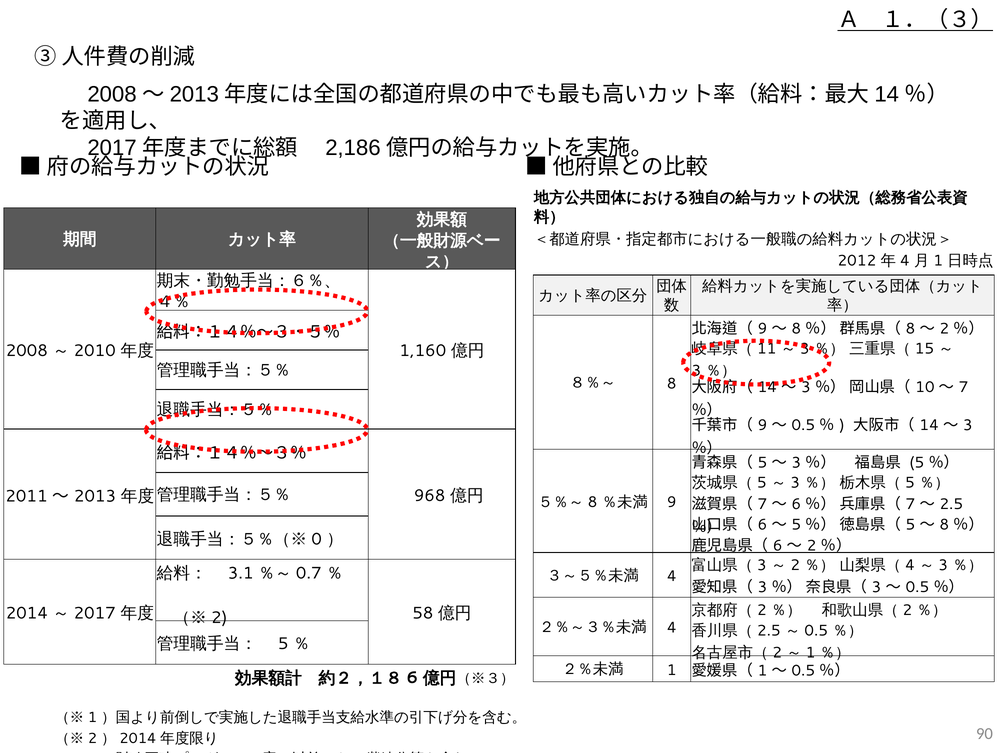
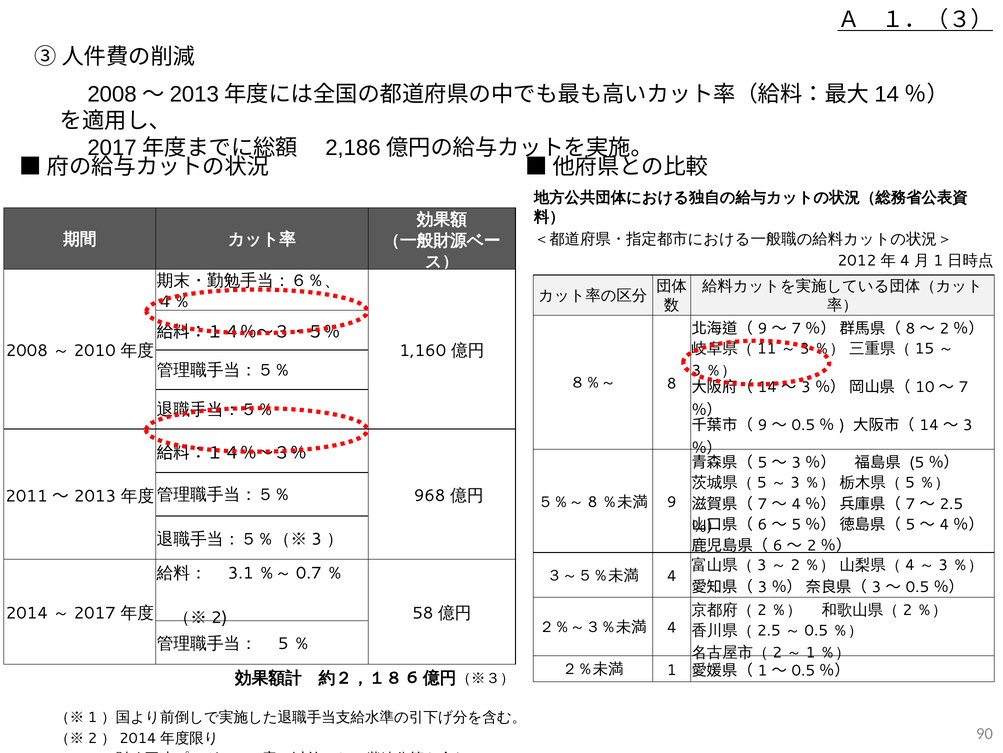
8 at (796, 329): 8 -> 7
6 at (796, 504): 6 -> 4
8 at (944, 524): 8 -> 4
0 at (317, 539): 0 -> 3
